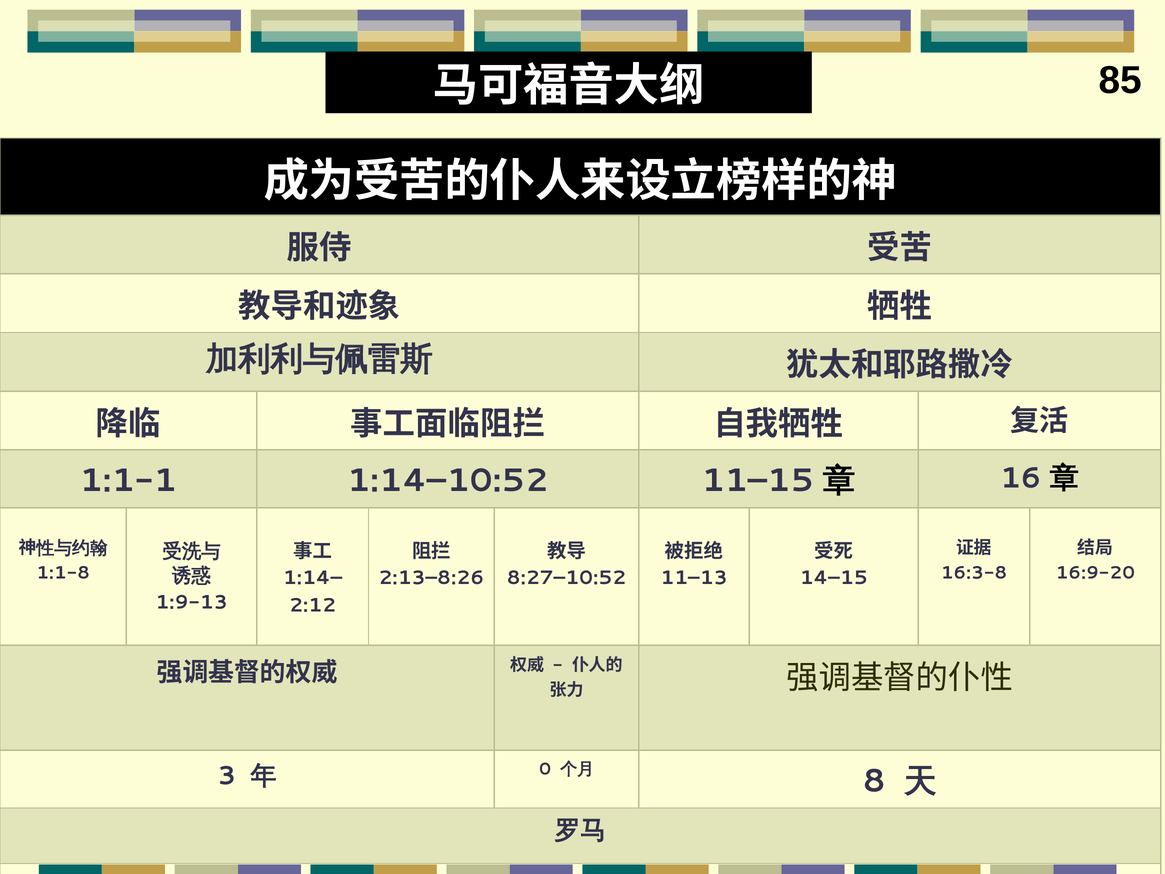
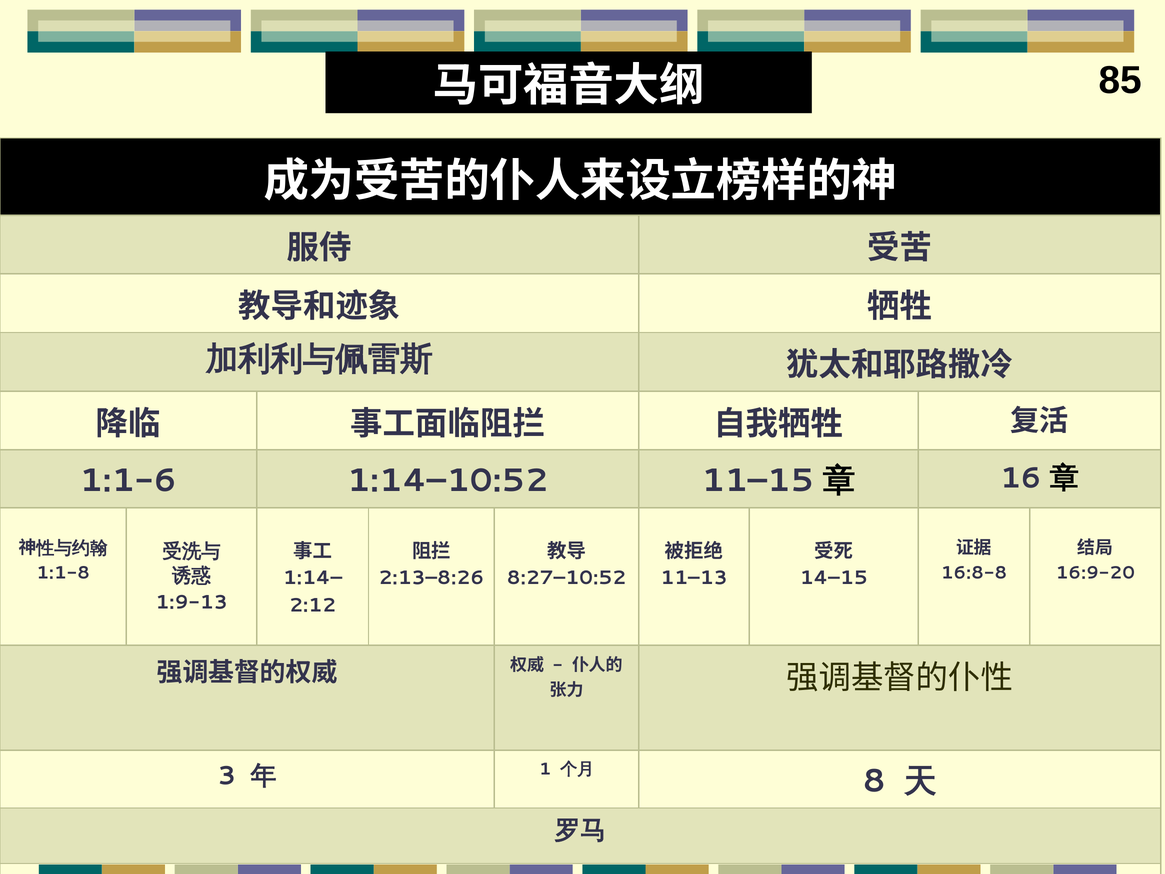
1:1-1: 1:1-1 -> 1:1-6
16:3-8: 16:3-8 -> 16:8-8
0: 0 -> 1
